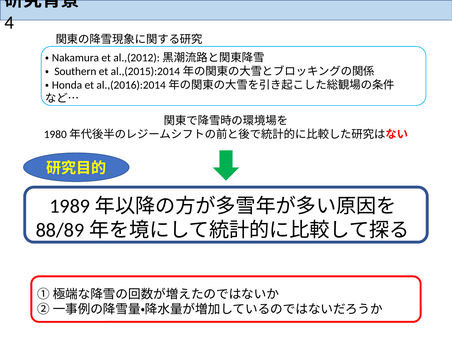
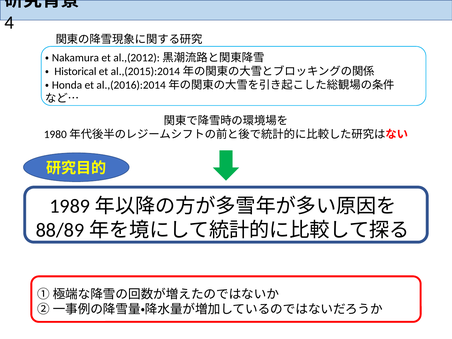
Southern: Southern -> Historical
